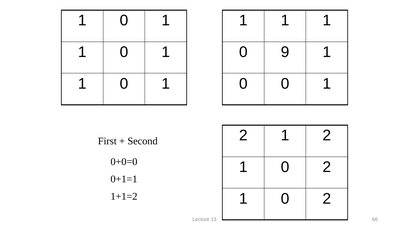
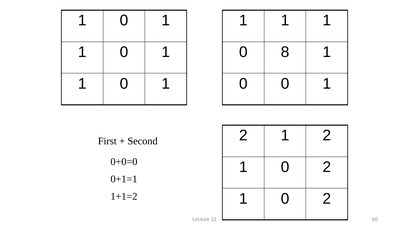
9: 9 -> 8
